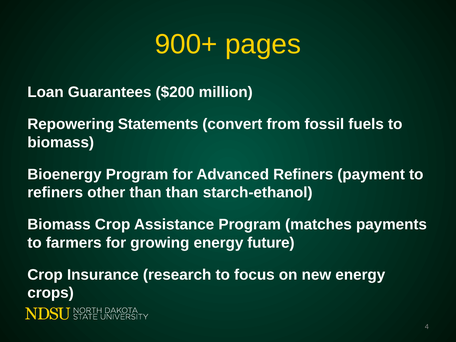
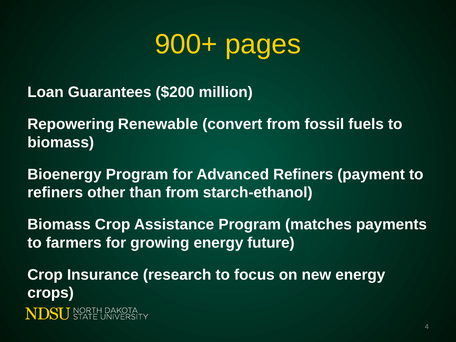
Statements: Statements -> Renewable
than than: than -> from
